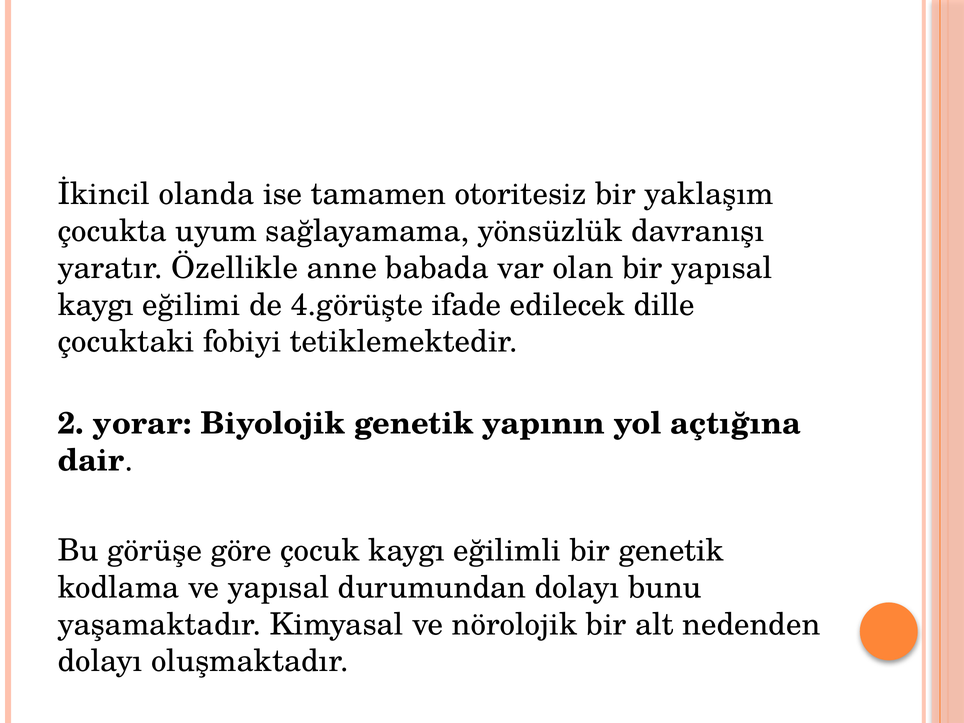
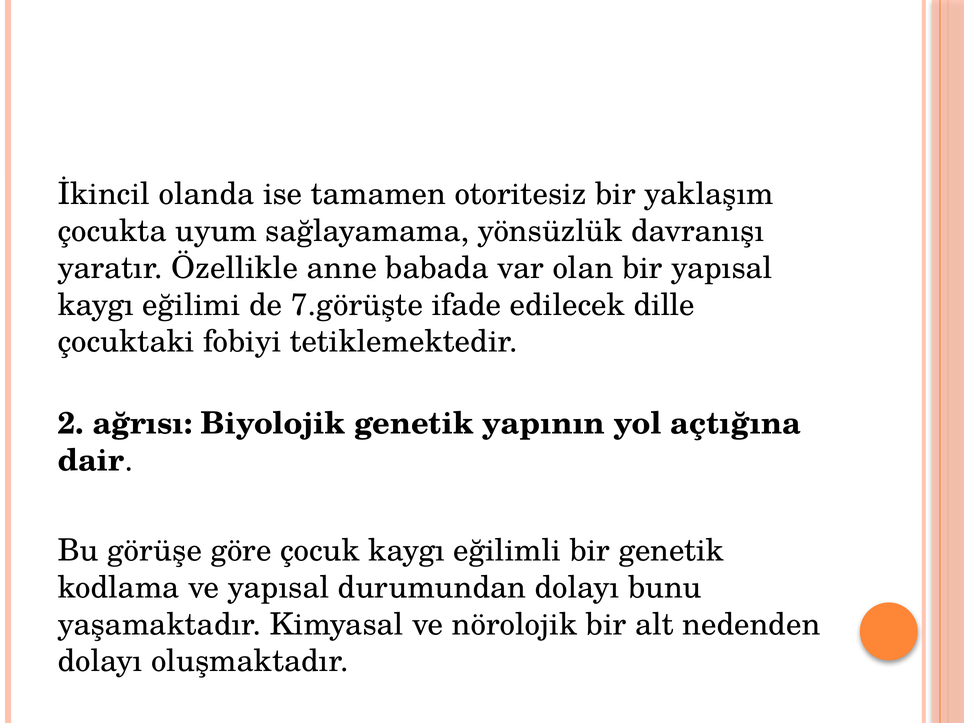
4.görüşte: 4.görüşte -> 7.görüşte
yorar: yorar -> ağrısı
